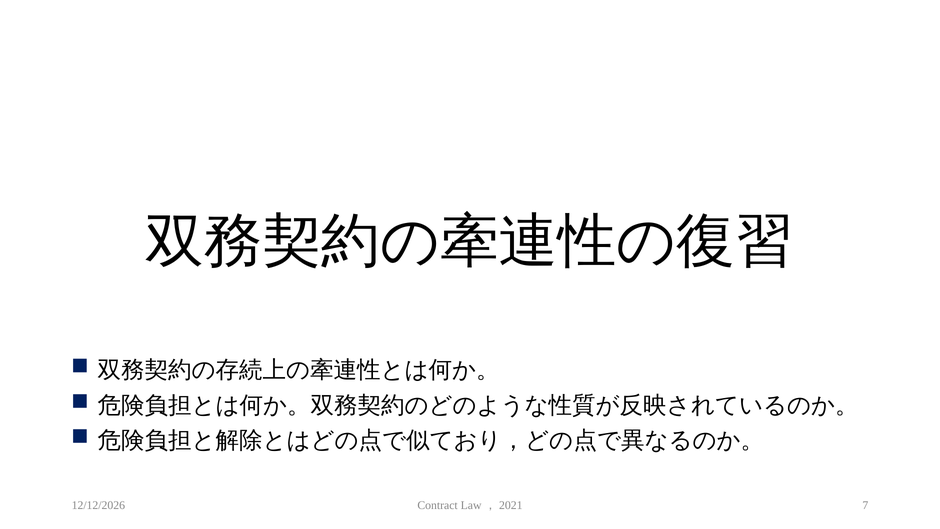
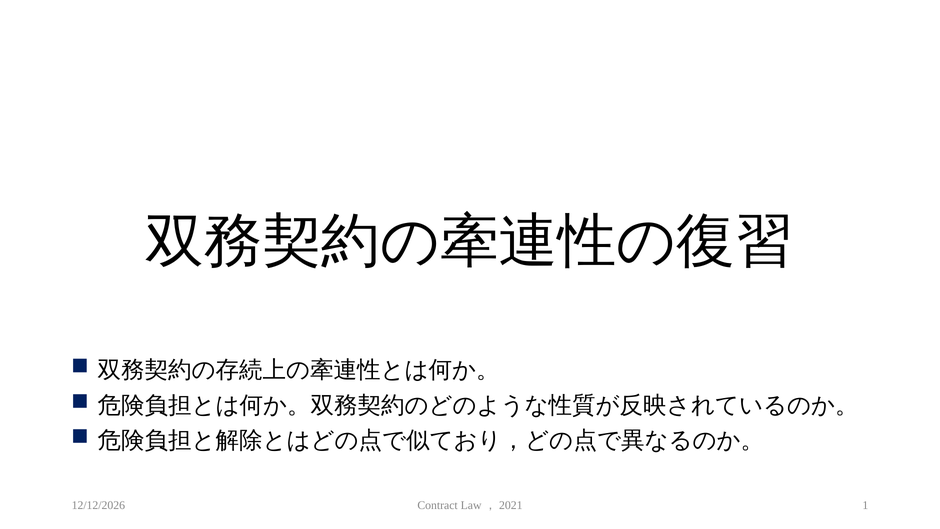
7: 7 -> 1
